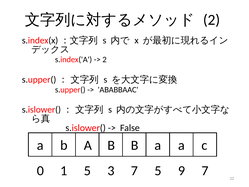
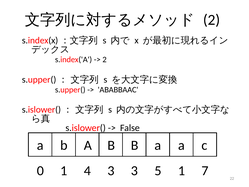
1 5: 5 -> 4
3 7: 7 -> 3
5 9: 9 -> 1
